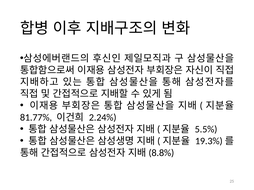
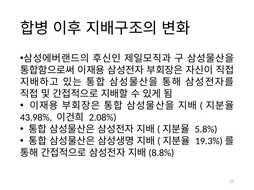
81.77%: 81.77% -> 43.98%
2.24%: 2.24% -> 2.08%
5.5%: 5.5% -> 5.8%
